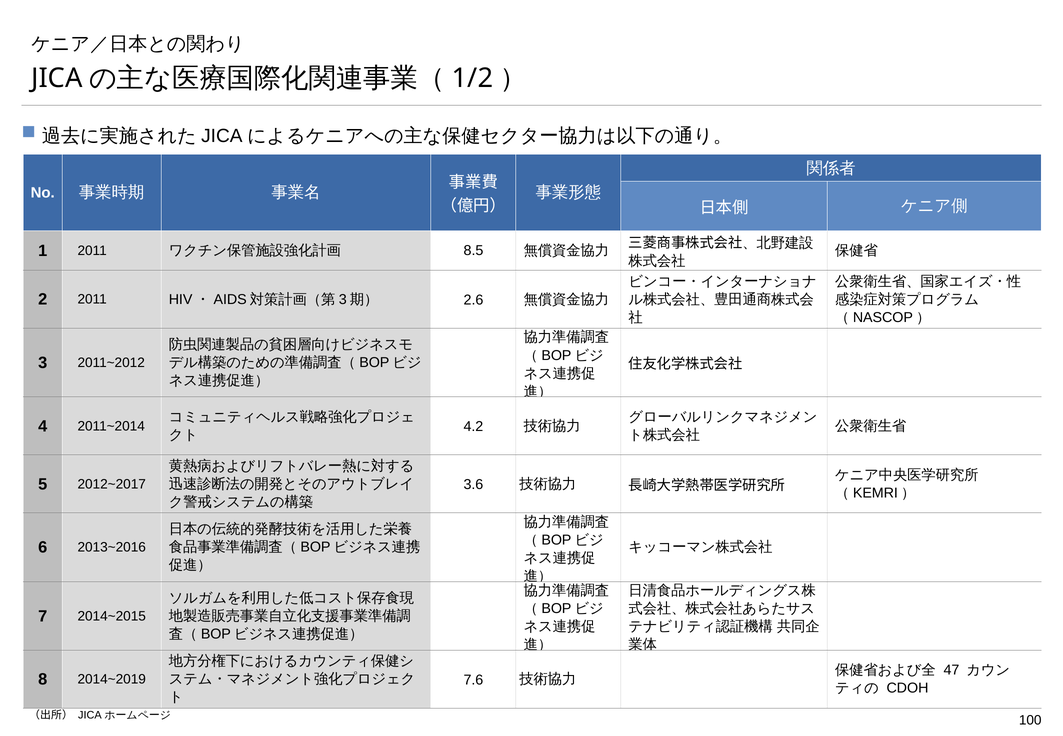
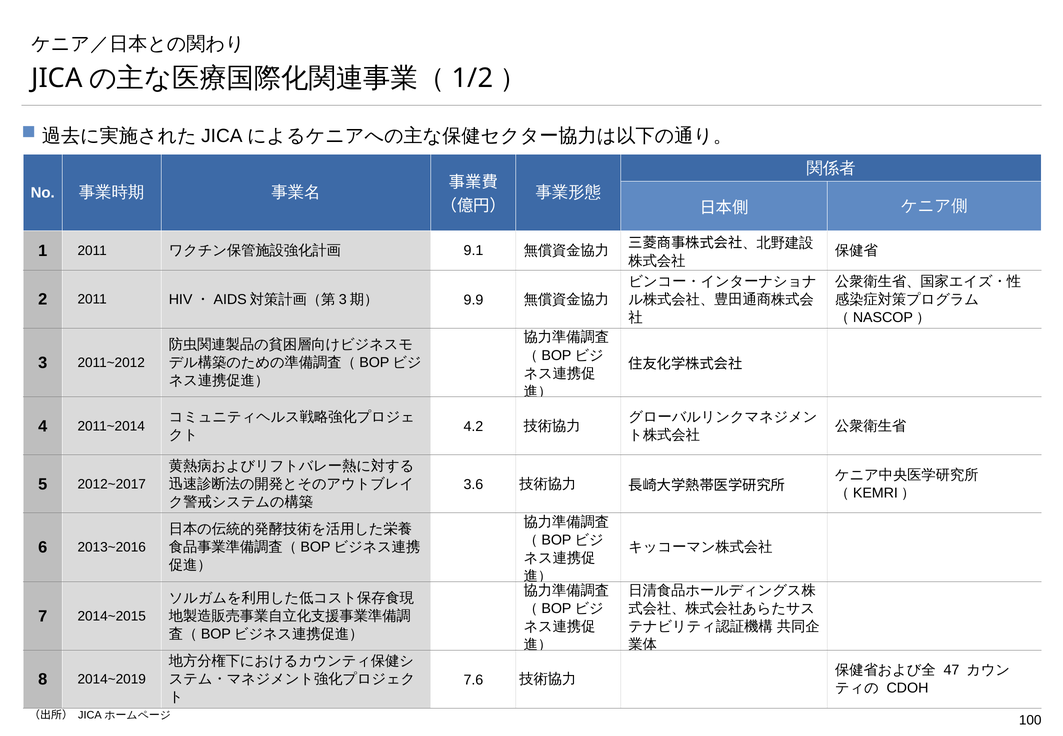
8.5: 8.5 -> 9.1
2.6: 2.6 -> 9.9
